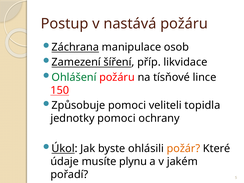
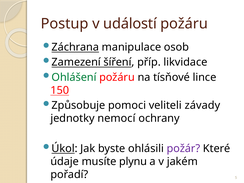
nastává: nastává -> událostí
topidla: topidla -> závady
jednotky pomoci: pomoci -> nemocí
požár colour: orange -> purple
